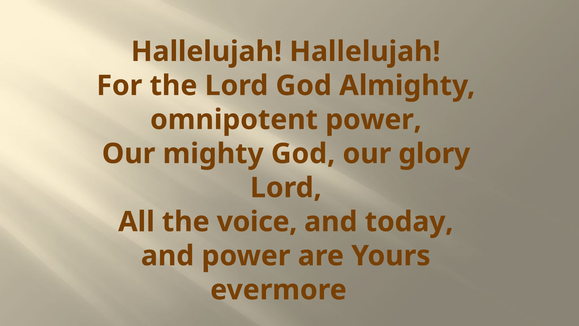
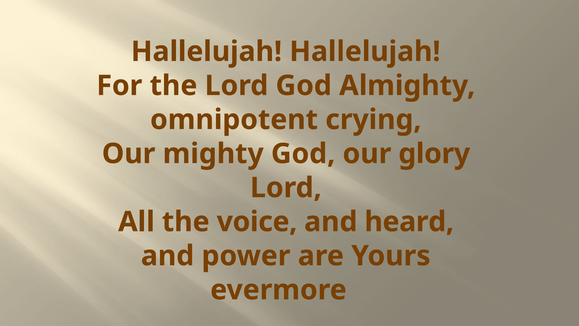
omnipotent power: power -> crying
today: today -> heard
